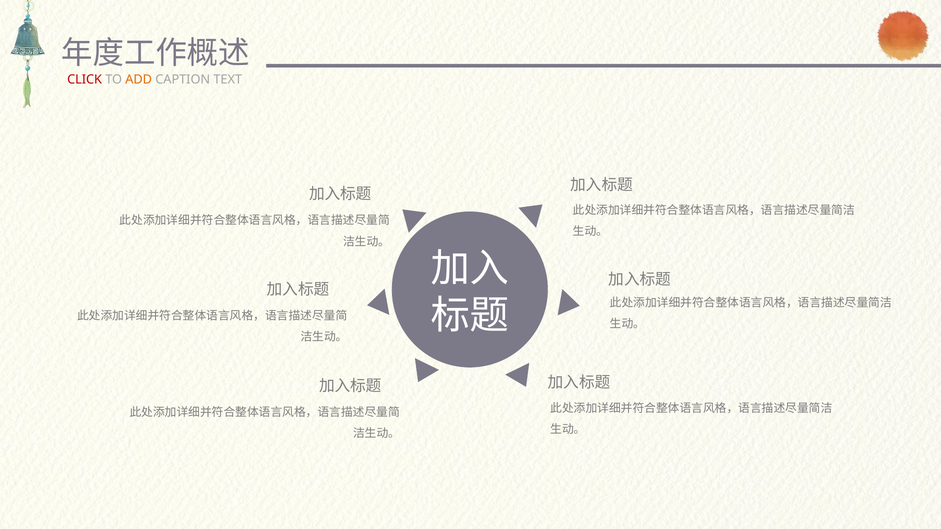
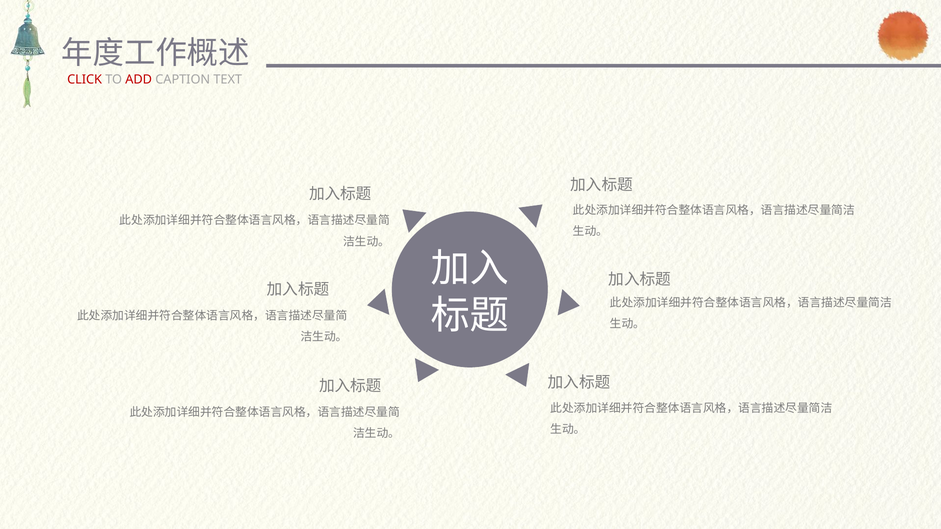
ADD colour: orange -> red
